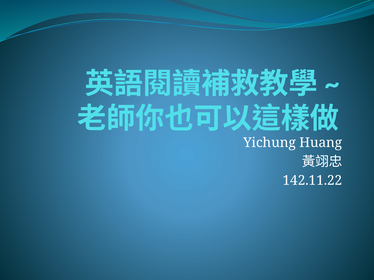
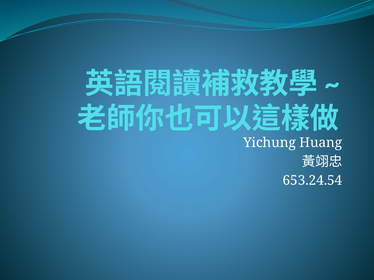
142.11.22: 142.11.22 -> 653.24.54
